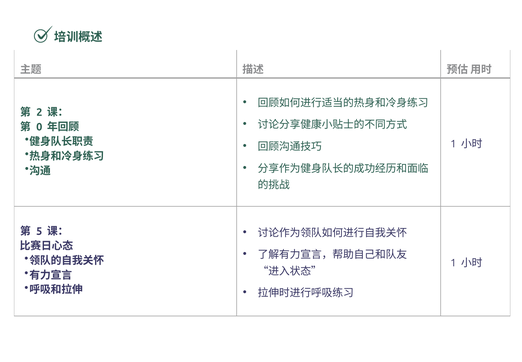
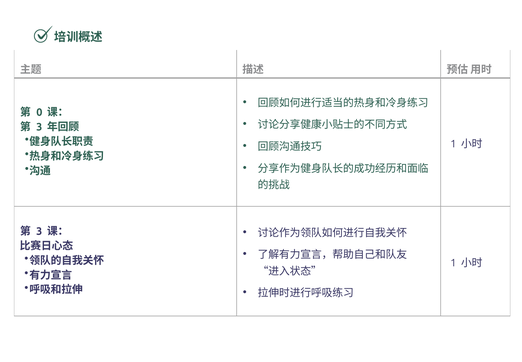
2: 2 -> 0
0 at (39, 127): 0 -> 3
5 at (39, 231): 5 -> 3
